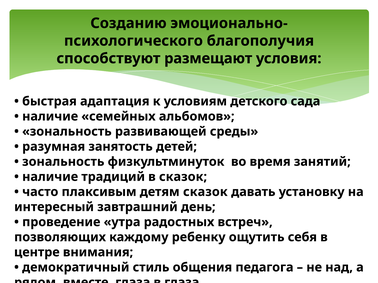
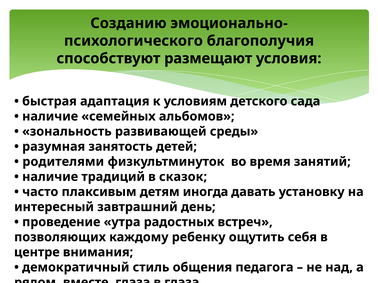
зональность at (63, 162): зональность -> родителями
детям сказок: сказок -> иногда
